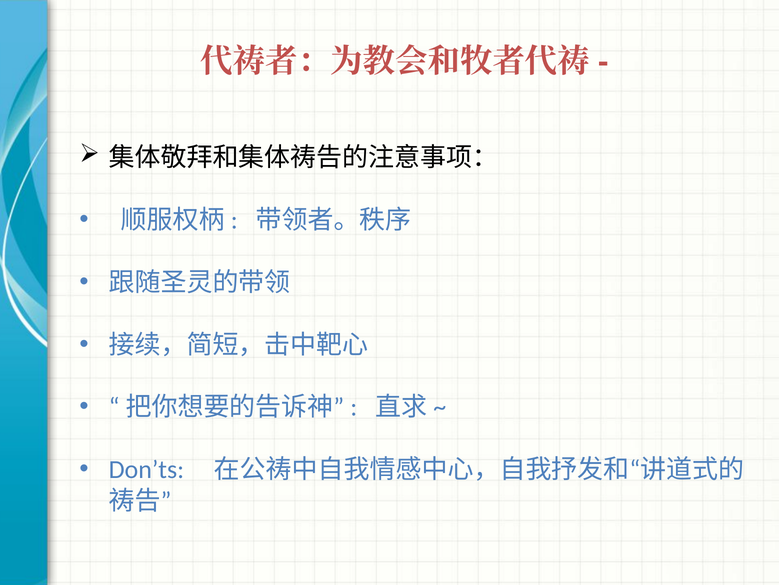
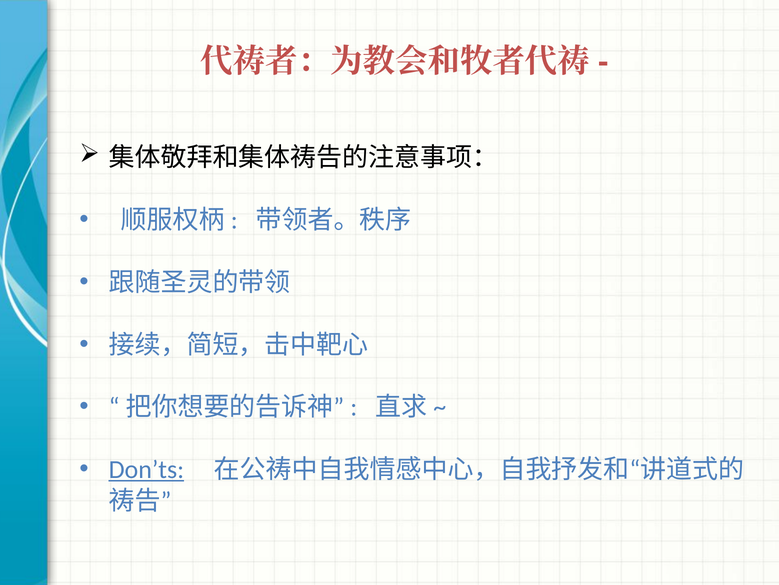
Don’ts underline: none -> present
